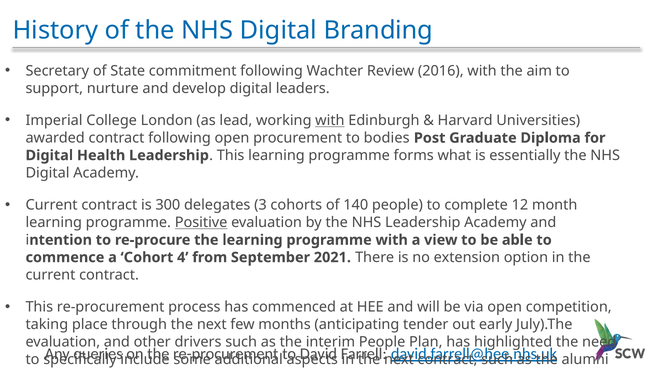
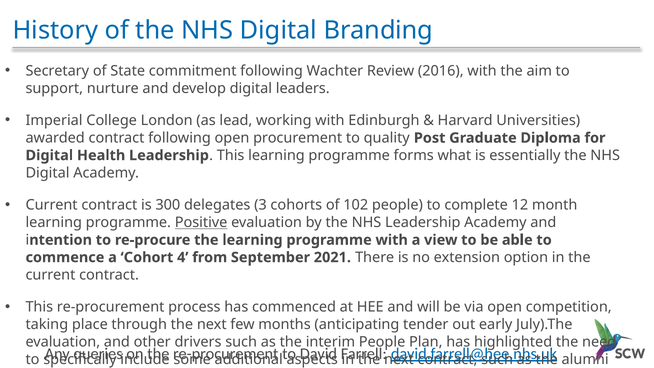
with at (330, 120) underline: present -> none
bodies: bodies -> quality
140: 140 -> 102
